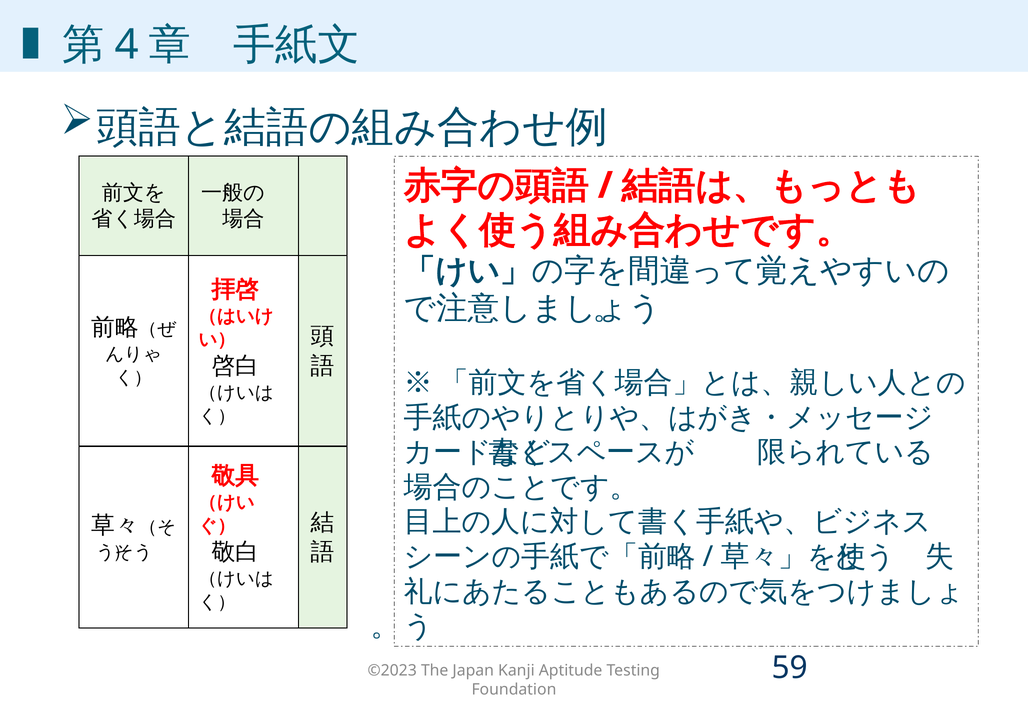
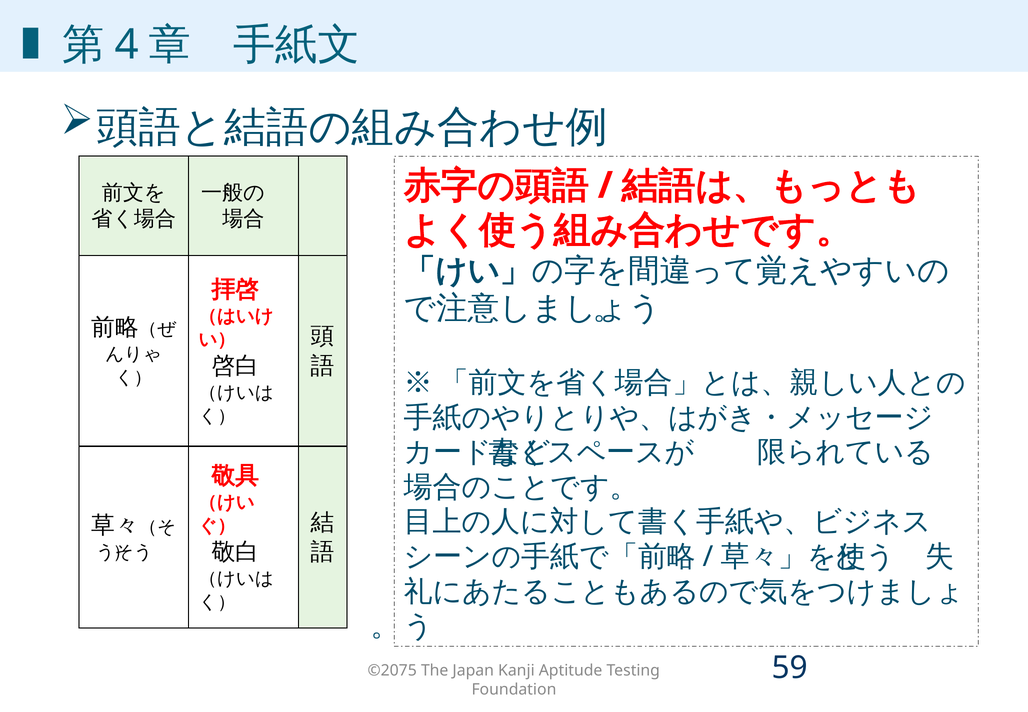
©2023: ©2023 -> ©2075
